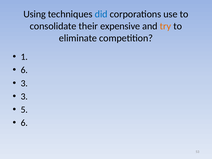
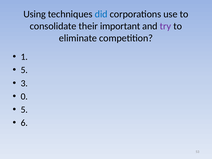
expensive: expensive -> important
try colour: orange -> purple
6 at (24, 70): 6 -> 5
3 at (24, 96): 3 -> 0
